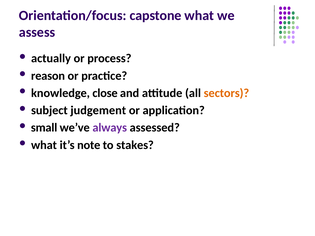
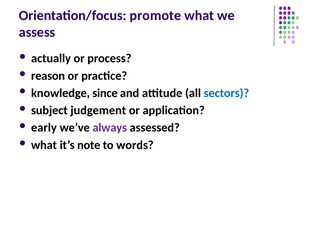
capstone: capstone -> promote
close: close -> since
sectors colour: orange -> blue
small: small -> early
stakes: stakes -> words
